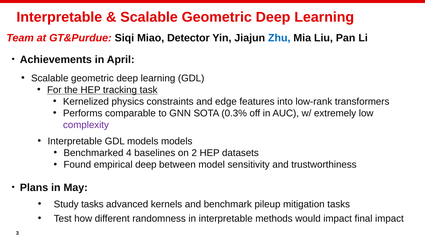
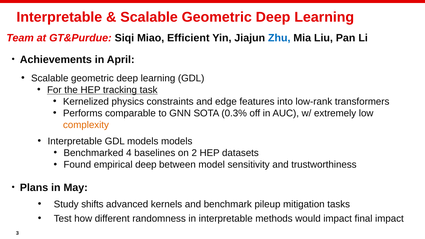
Detector: Detector -> Efficient
complexity colour: purple -> orange
Study tasks: tasks -> shifts
